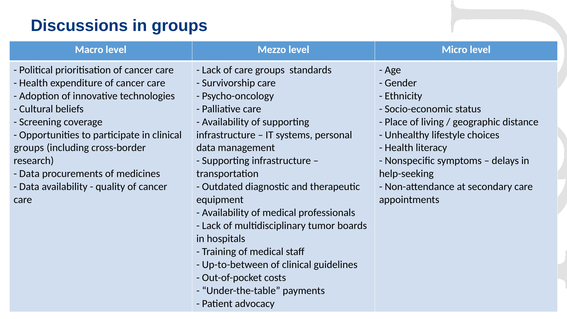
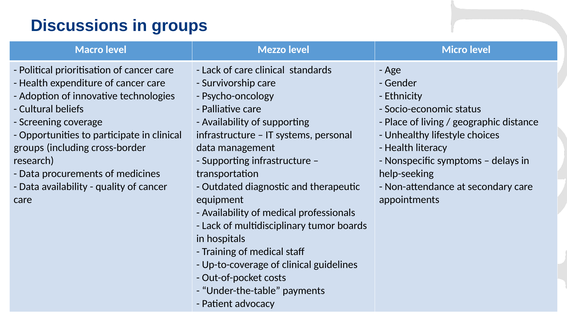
care groups: groups -> clinical
Up-to-between: Up-to-between -> Up-to-coverage
